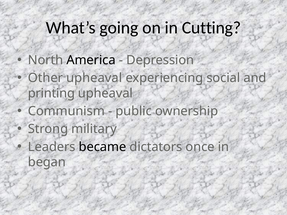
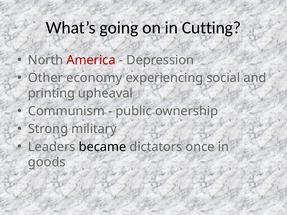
America colour: black -> red
Other upheaval: upheaval -> economy
began: began -> goods
